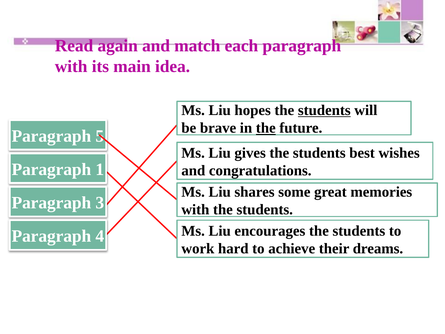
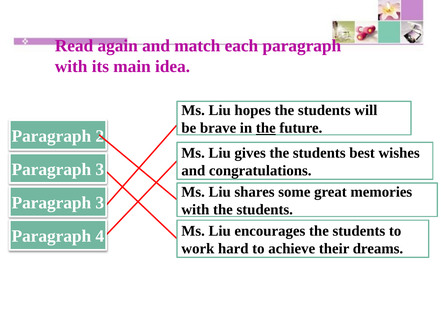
students at (324, 110) underline: present -> none
5: 5 -> 2
1 at (100, 169): 1 -> 3
